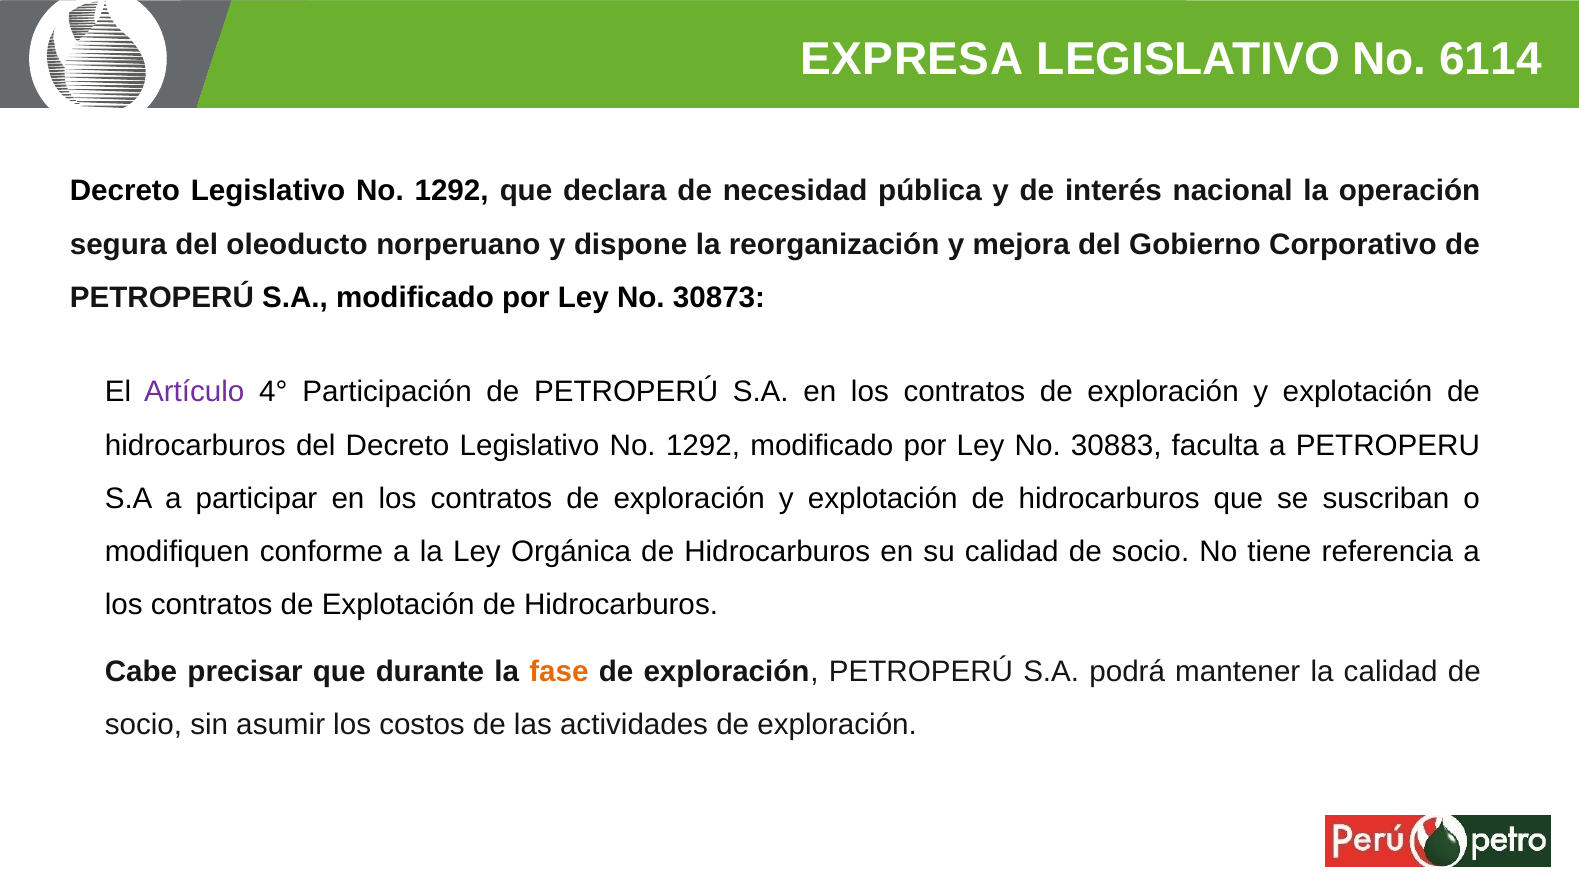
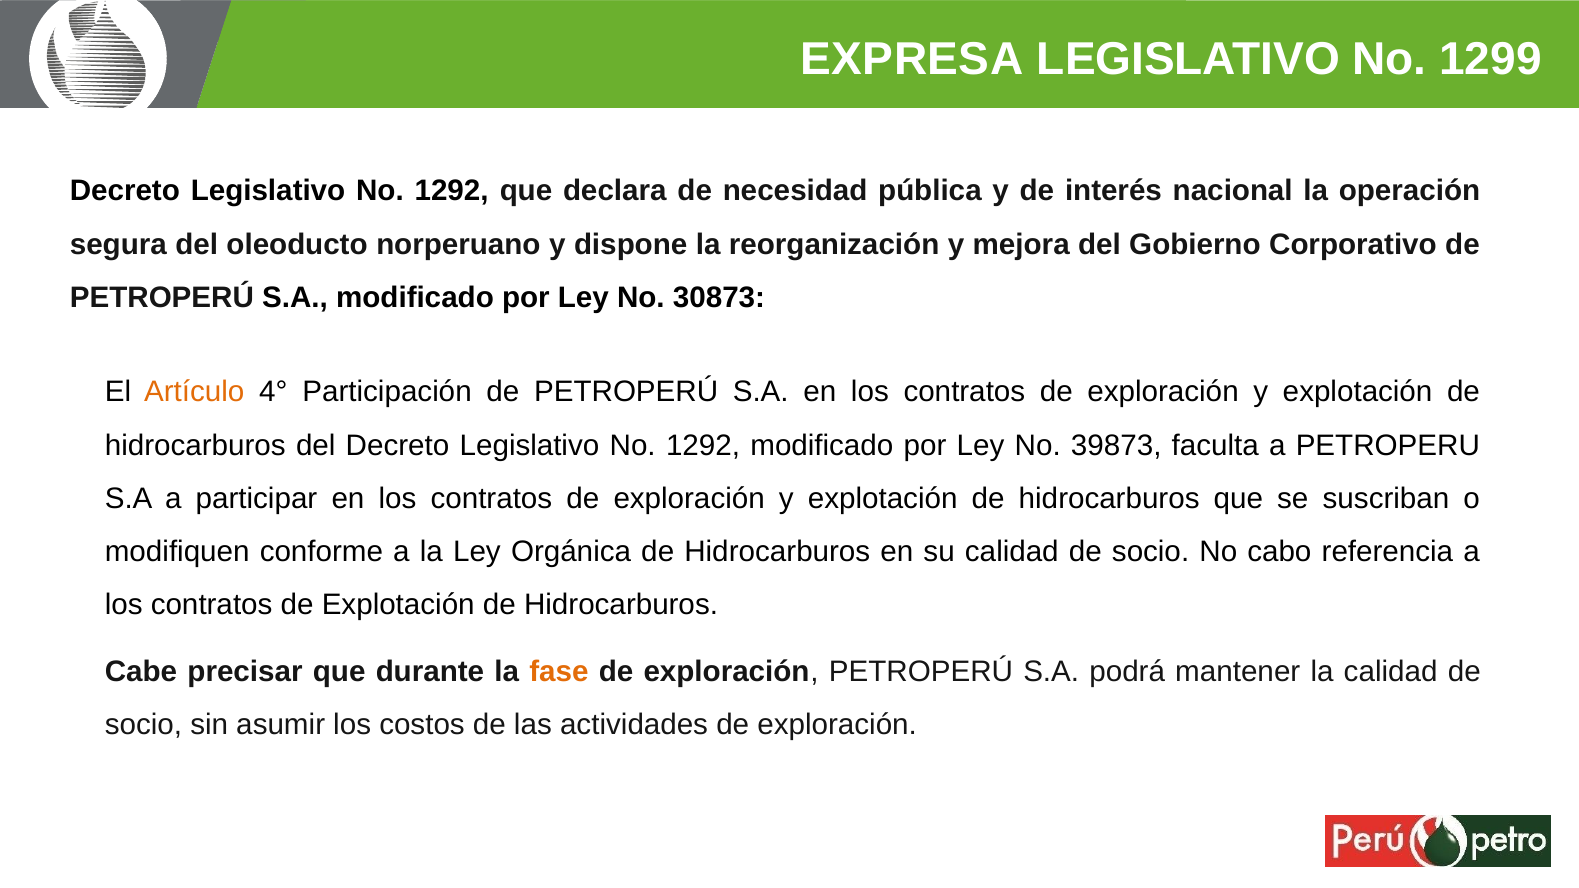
6114: 6114 -> 1299
Artículo colour: purple -> orange
30883: 30883 -> 39873
tiene: tiene -> cabo
